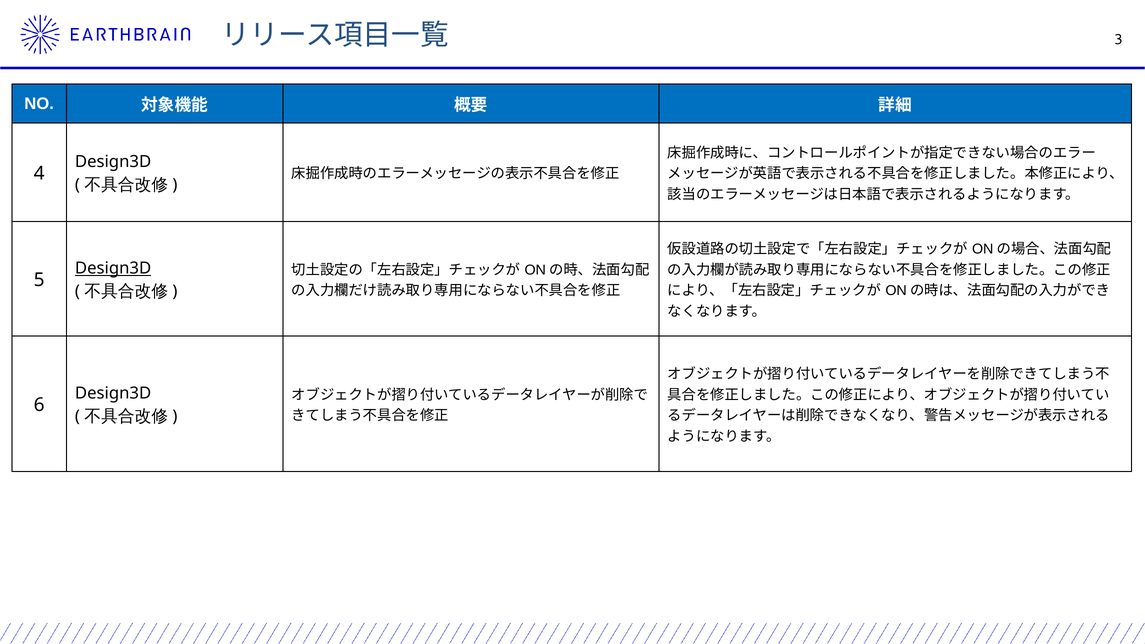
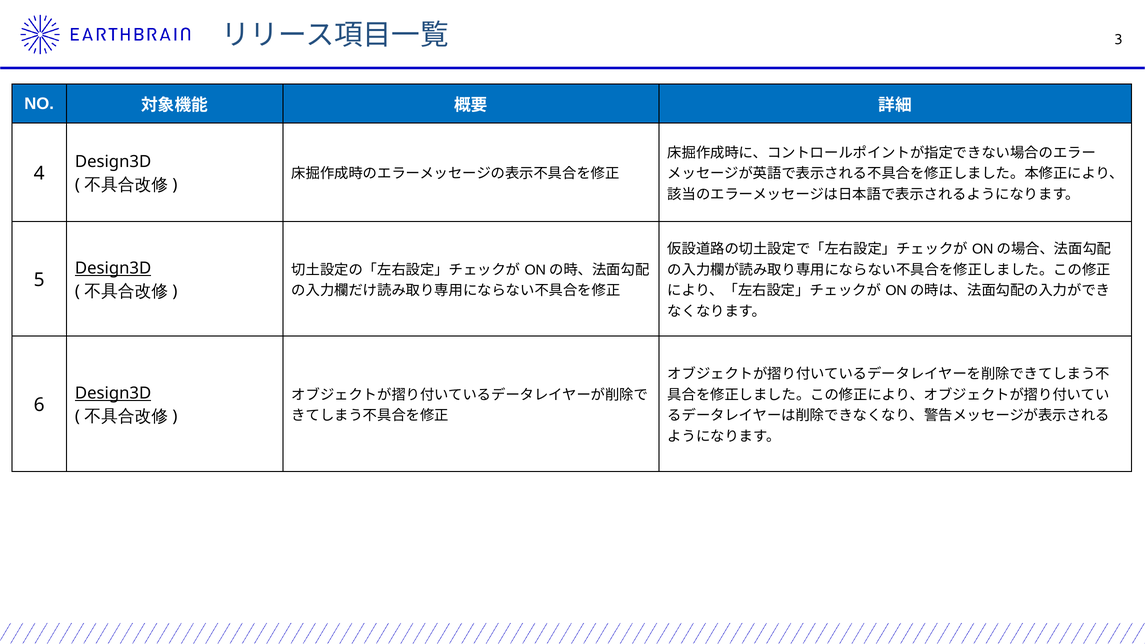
Design3D at (113, 393) underline: none -> present
